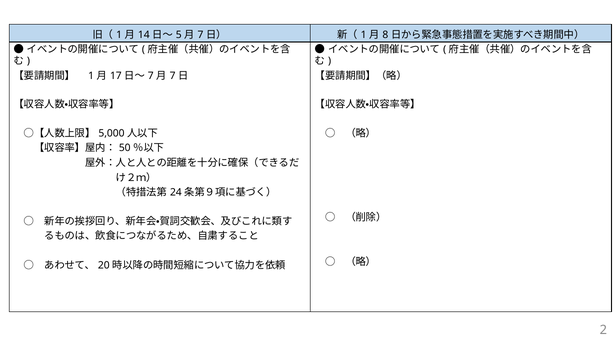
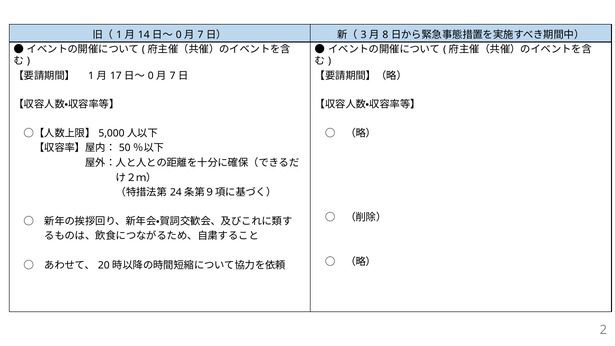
5 at (179, 35): 5 -> 0
1 at (364, 35): 1 -> 3
7 at (151, 76): 7 -> 0
